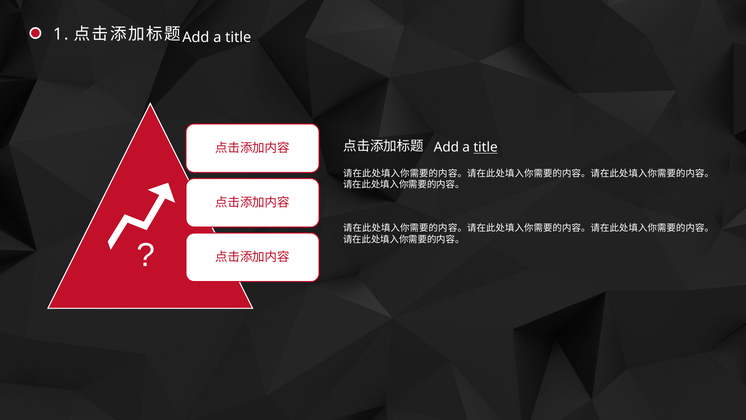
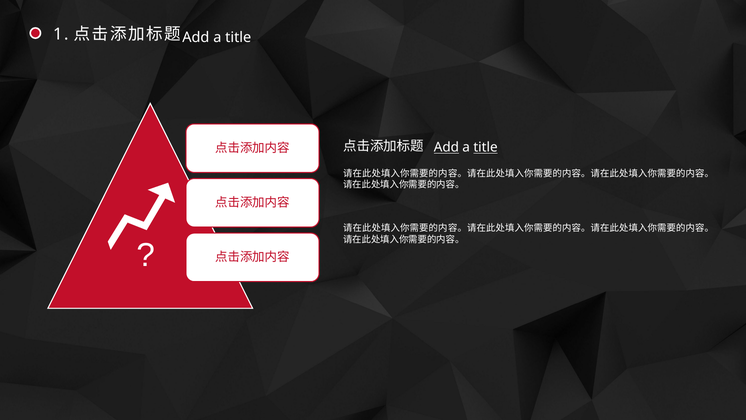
Add at (446, 147) underline: none -> present
